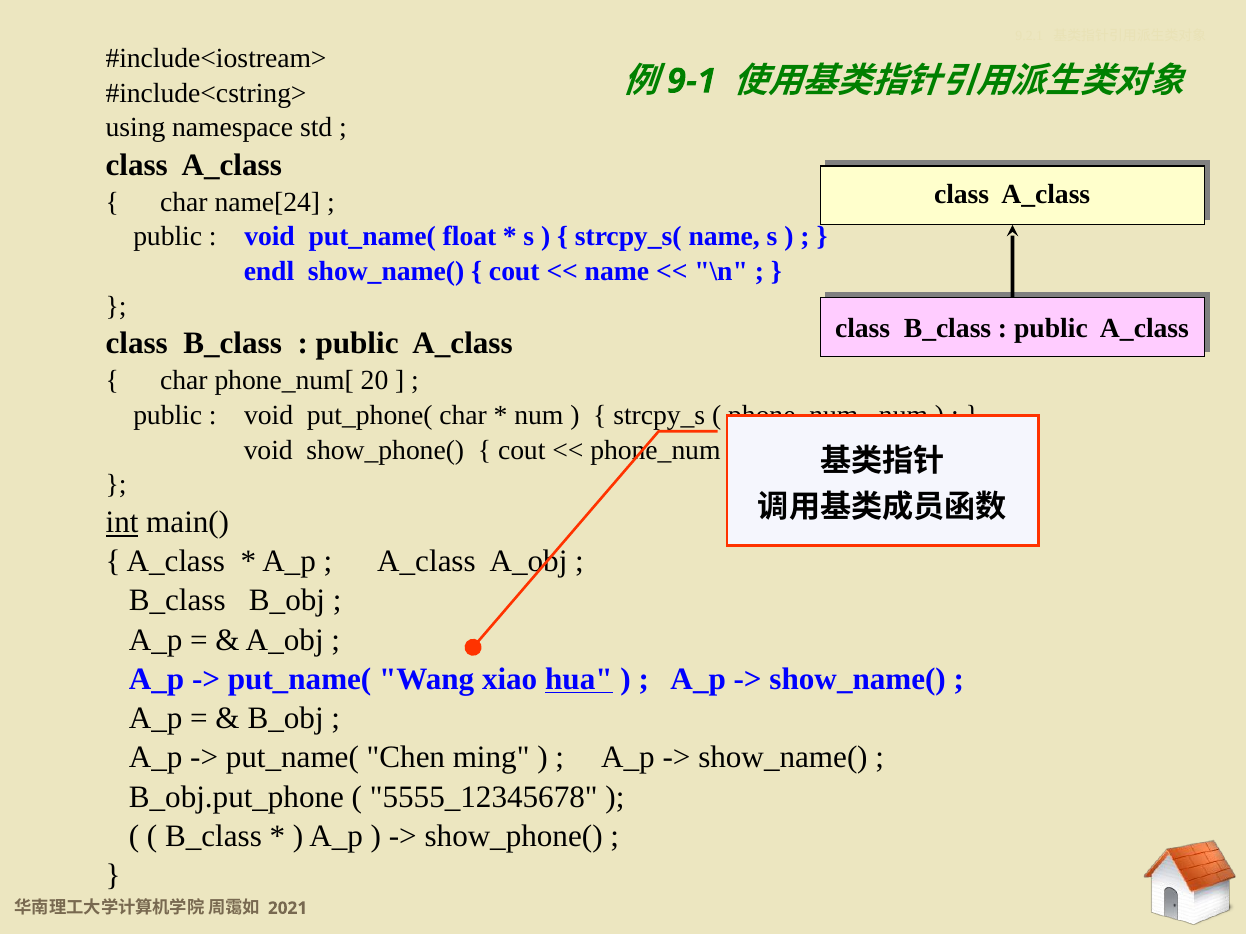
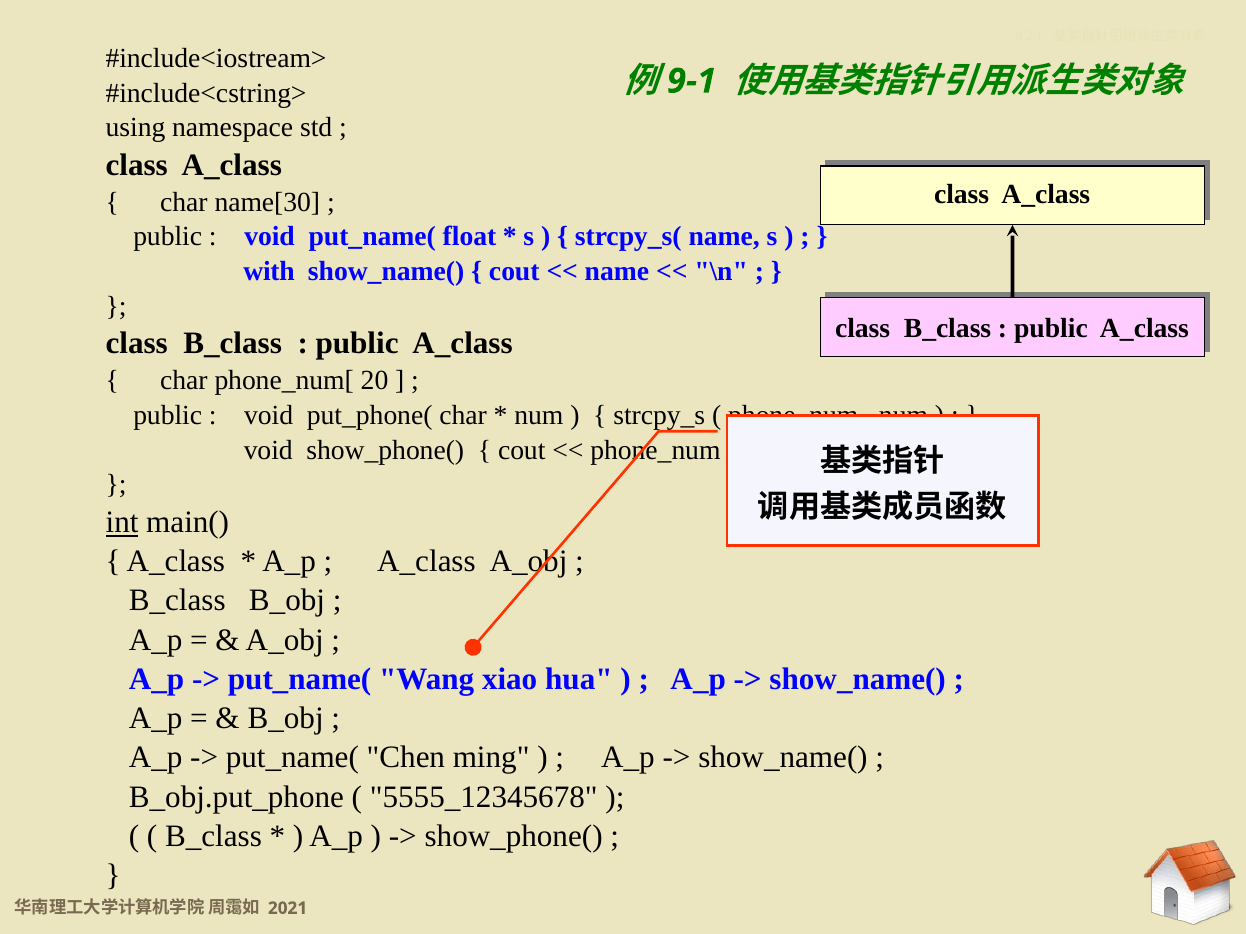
name[24: name[24 -> name[30
endl: endl -> with
hua underline: present -> none
